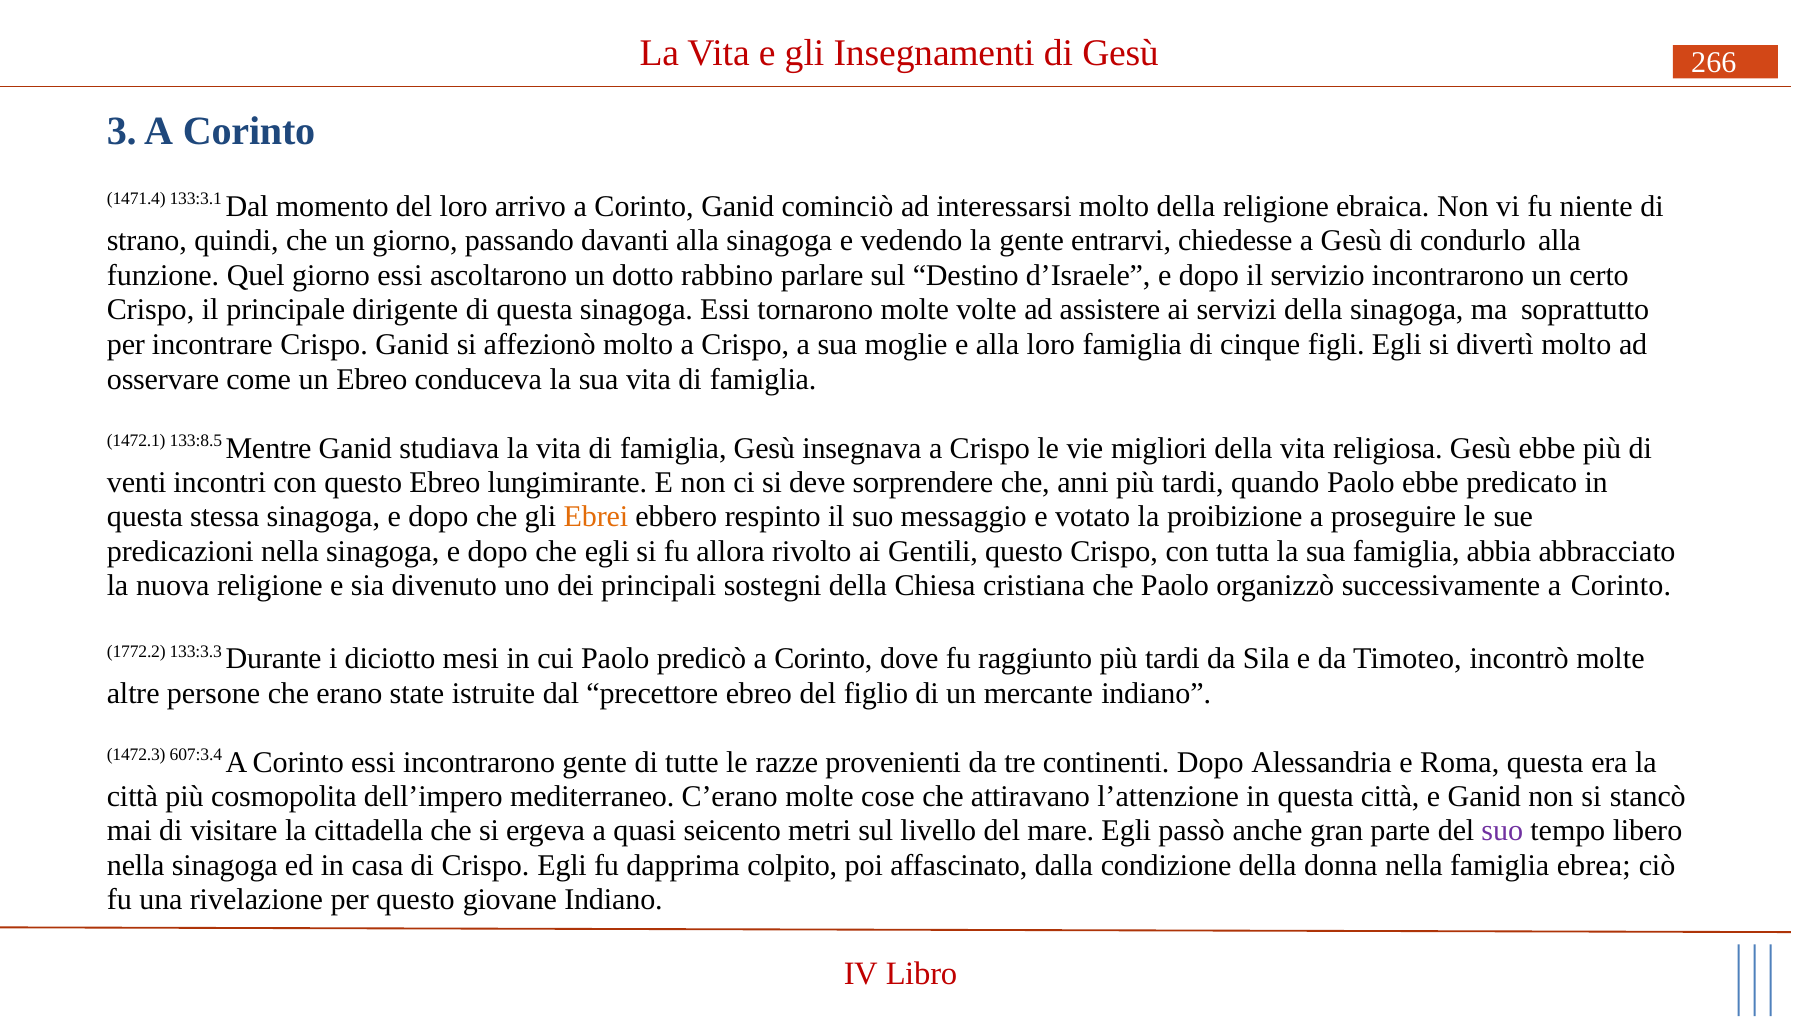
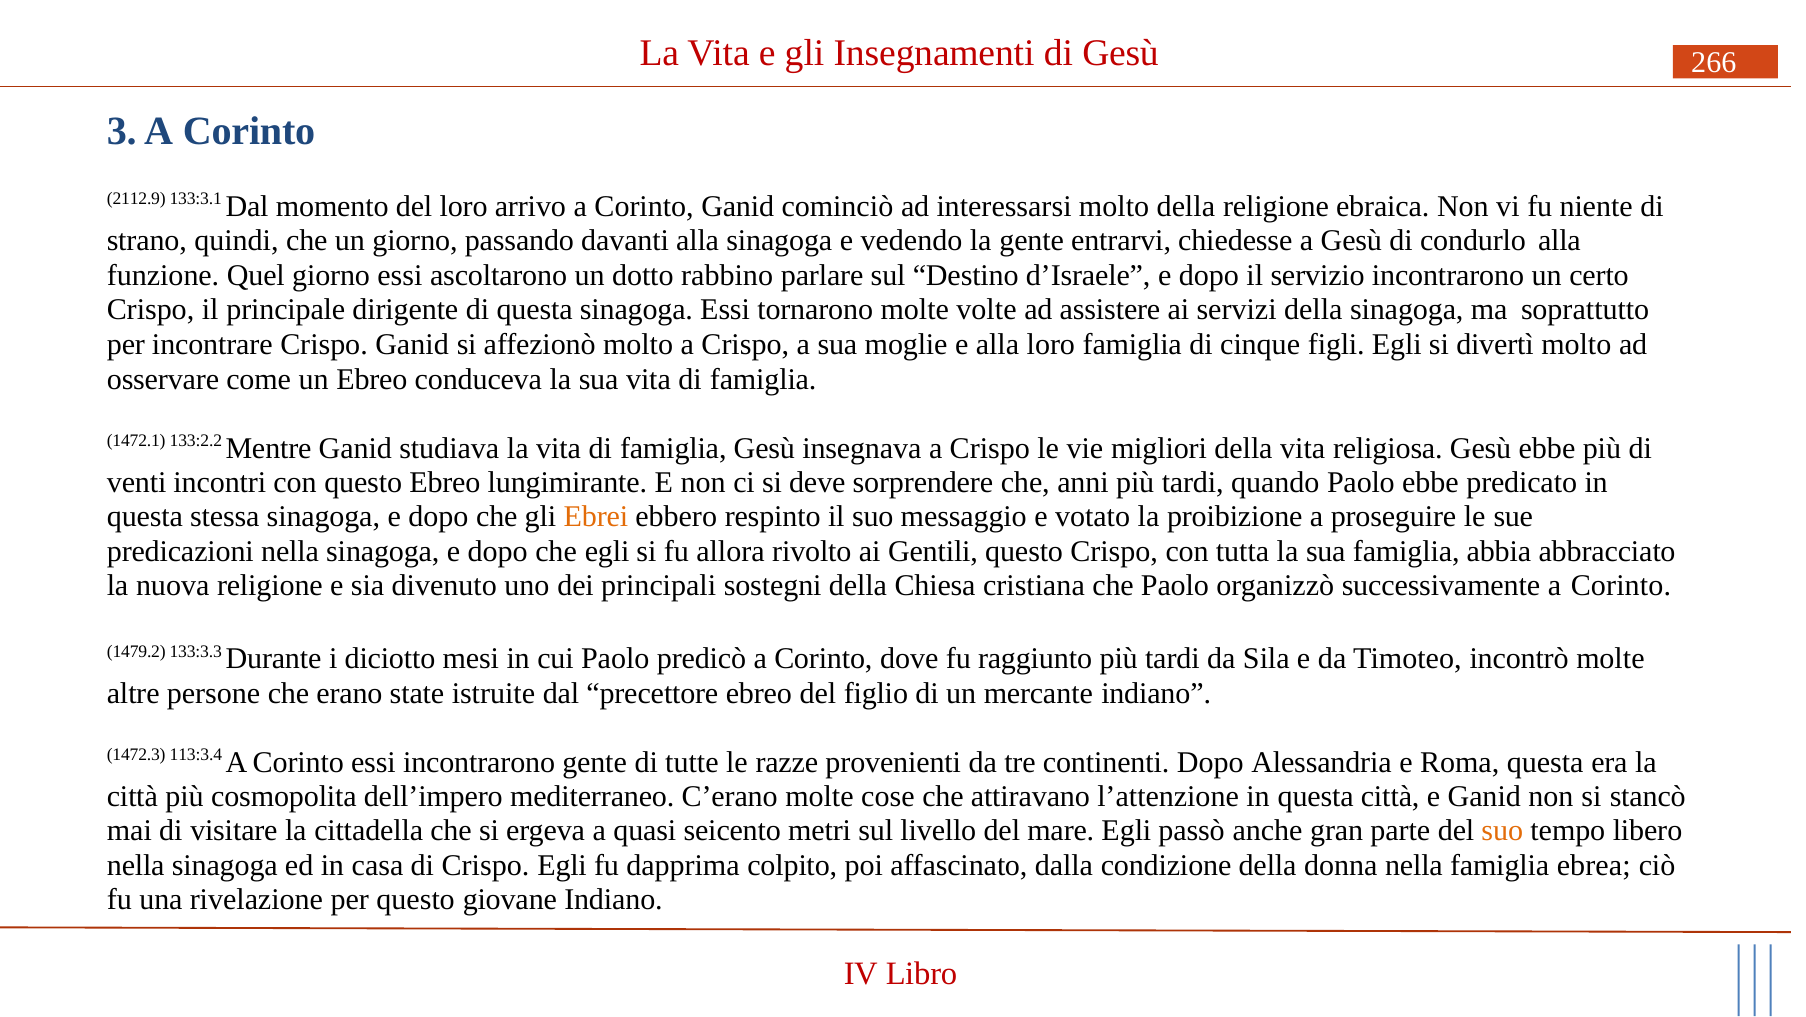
1471.4: 1471.4 -> 2112.9
133:8.5: 133:8.5 -> 133:2.2
1772.2: 1772.2 -> 1479.2
607:3.4: 607:3.4 -> 113:3.4
suo at (1502, 831) colour: purple -> orange
